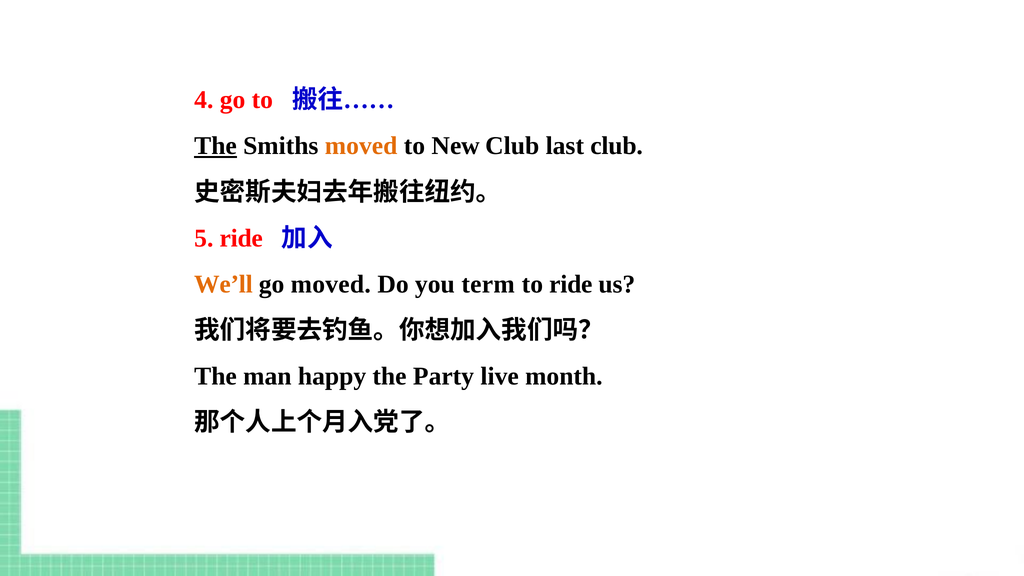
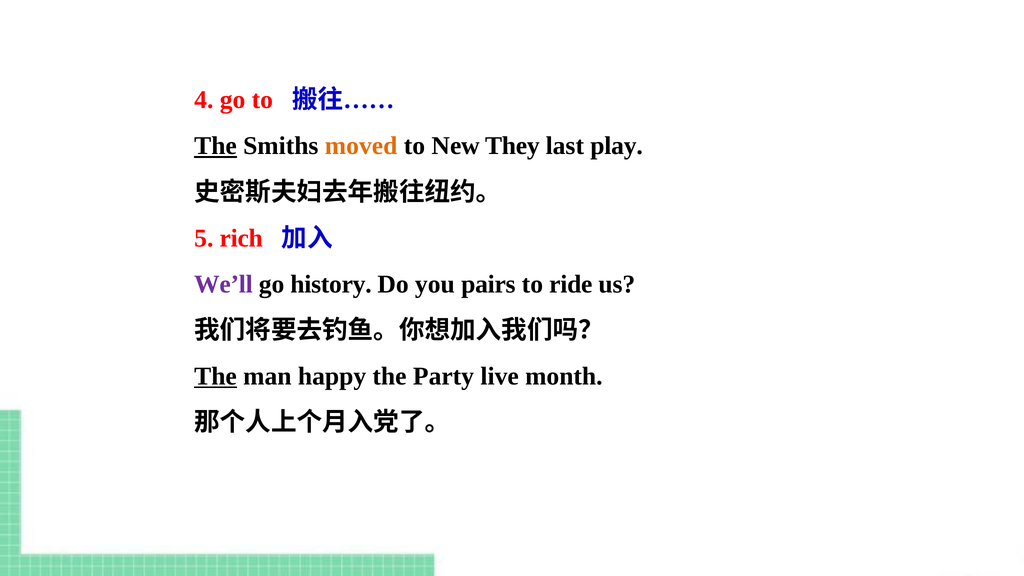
New Club: Club -> They
last club: club -> play
5 ride: ride -> rich
We’ll colour: orange -> purple
go moved: moved -> history
term: term -> pairs
The at (216, 376) underline: none -> present
